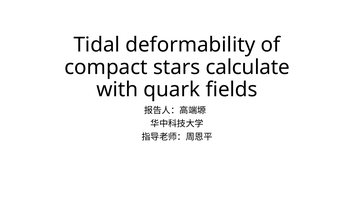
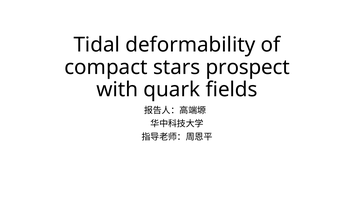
calculate: calculate -> prospect
